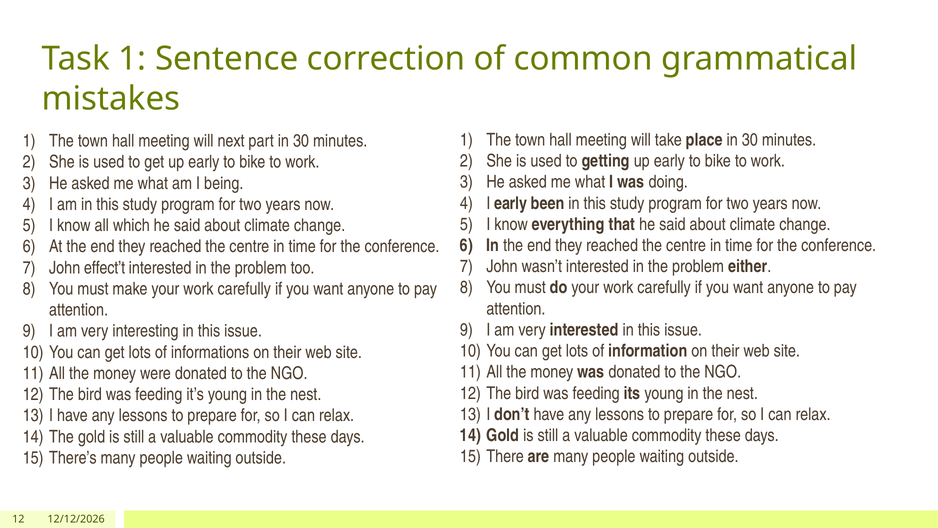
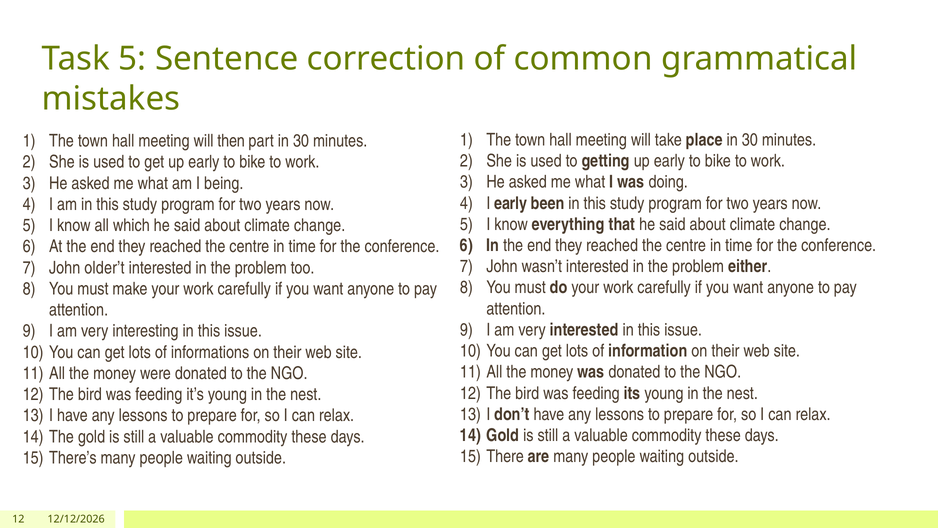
Task 1: 1 -> 5
next: next -> then
effect’t: effect’t -> older’t
